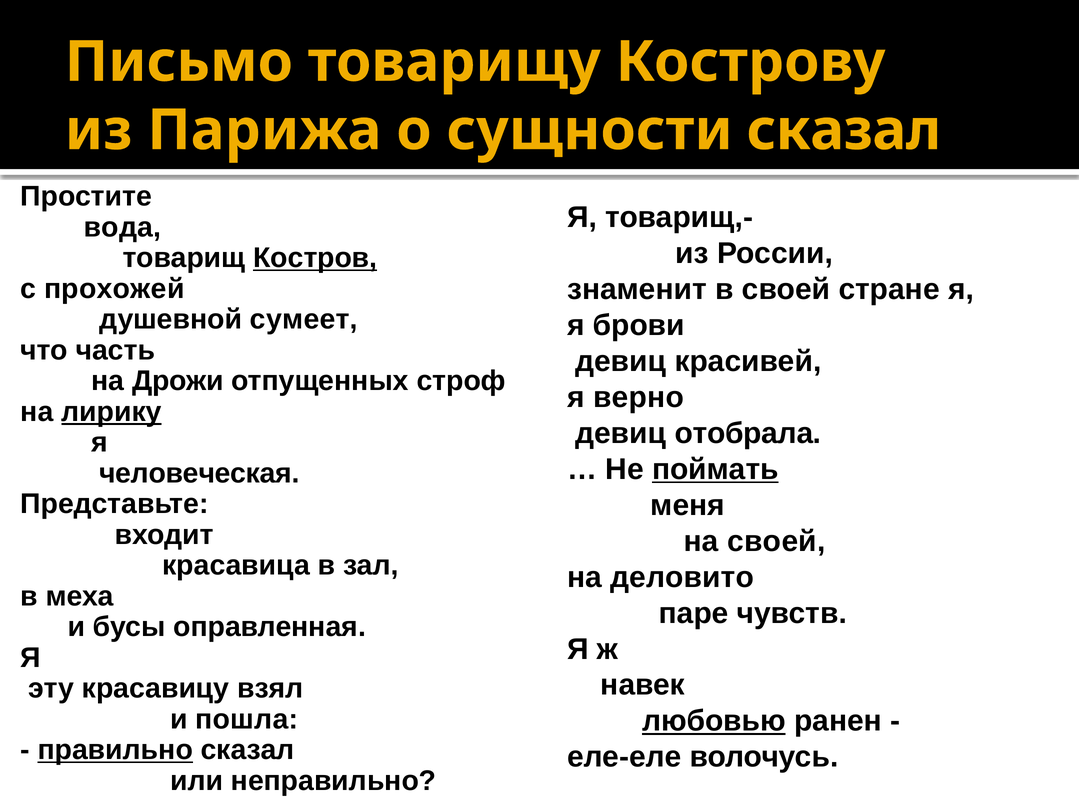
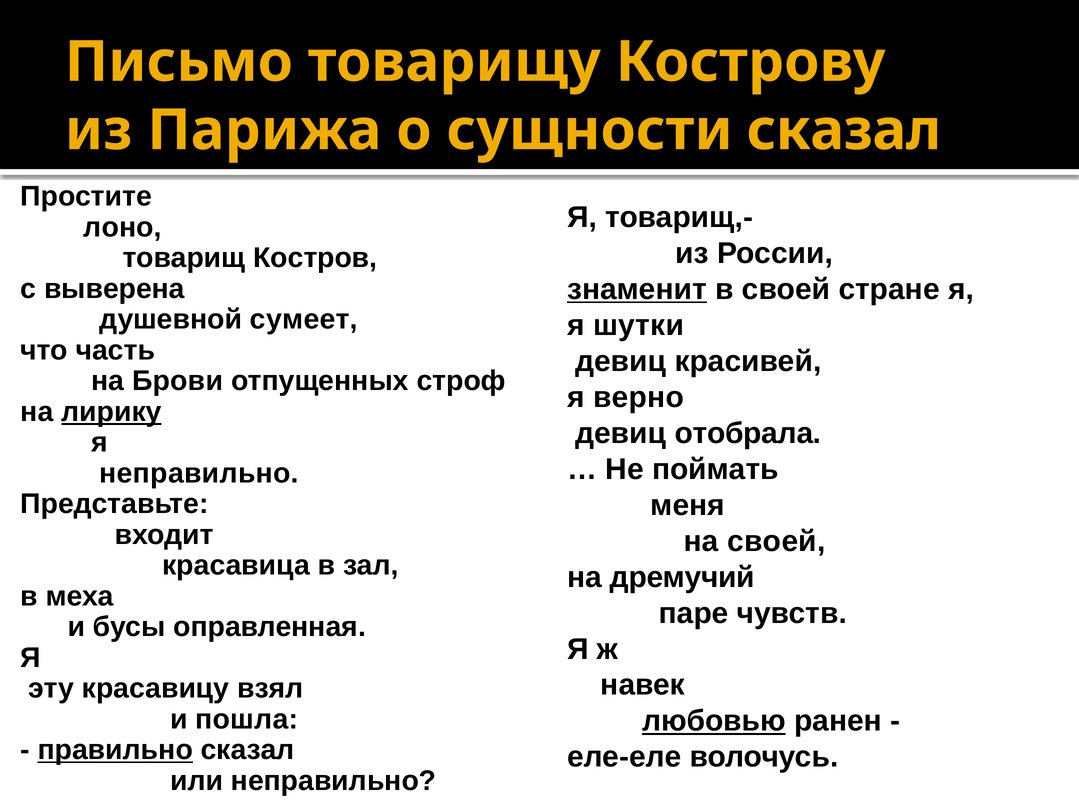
вода: вода -> лоно
Костров underline: present -> none
прохожей: прохожей -> выверена
знаменит underline: none -> present
брови: брови -> шутки
Дрожи: Дрожи -> Брови
поймать underline: present -> none
человеческая at (199, 473): человеческая -> неправильно
деловито: деловито -> дремучий
